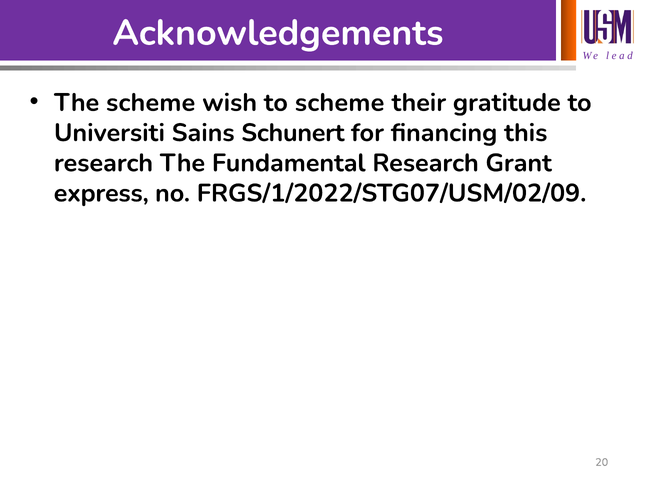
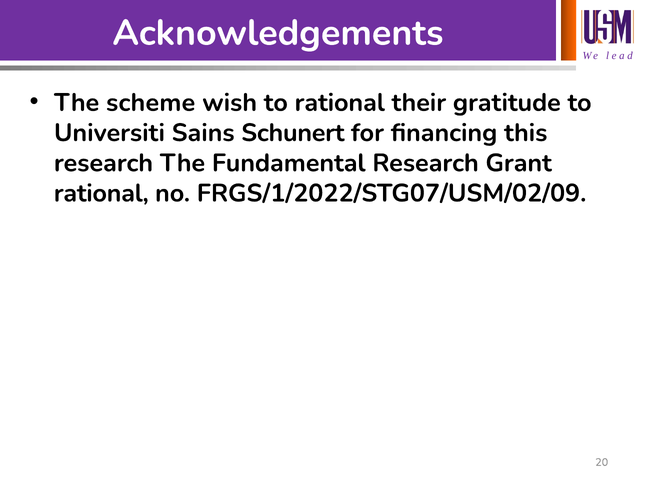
to scheme: scheme -> rational
express at (101, 193): express -> rational
